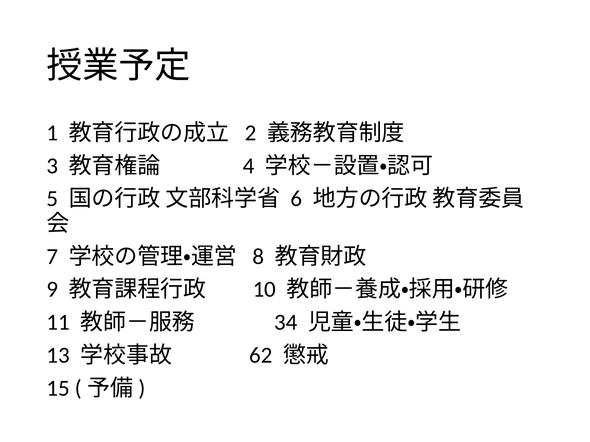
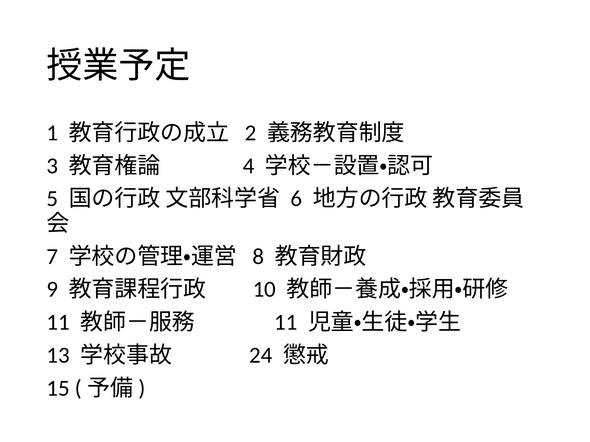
34 at (286, 323): 34 -> 11
62: 62 -> 24
